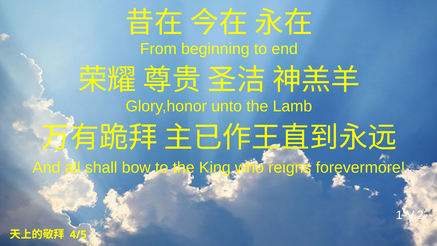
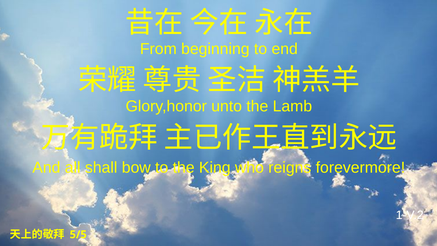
4/5: 4/5 -> 5/5
